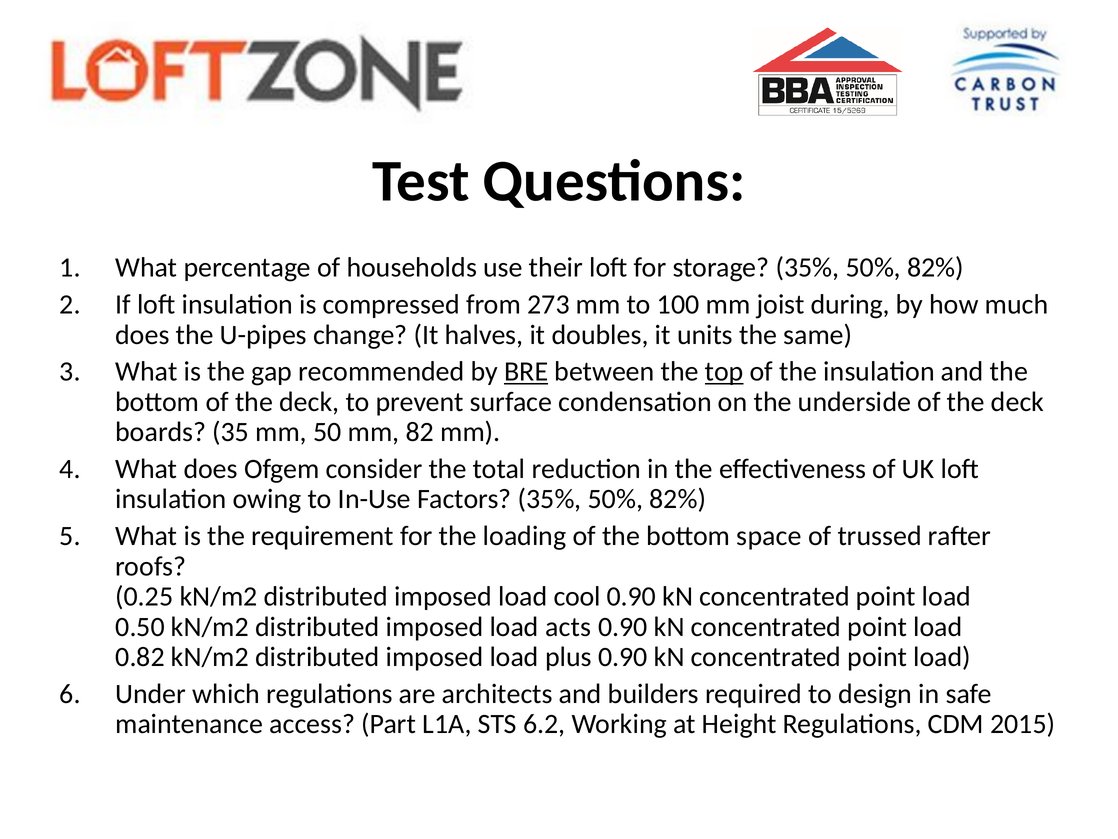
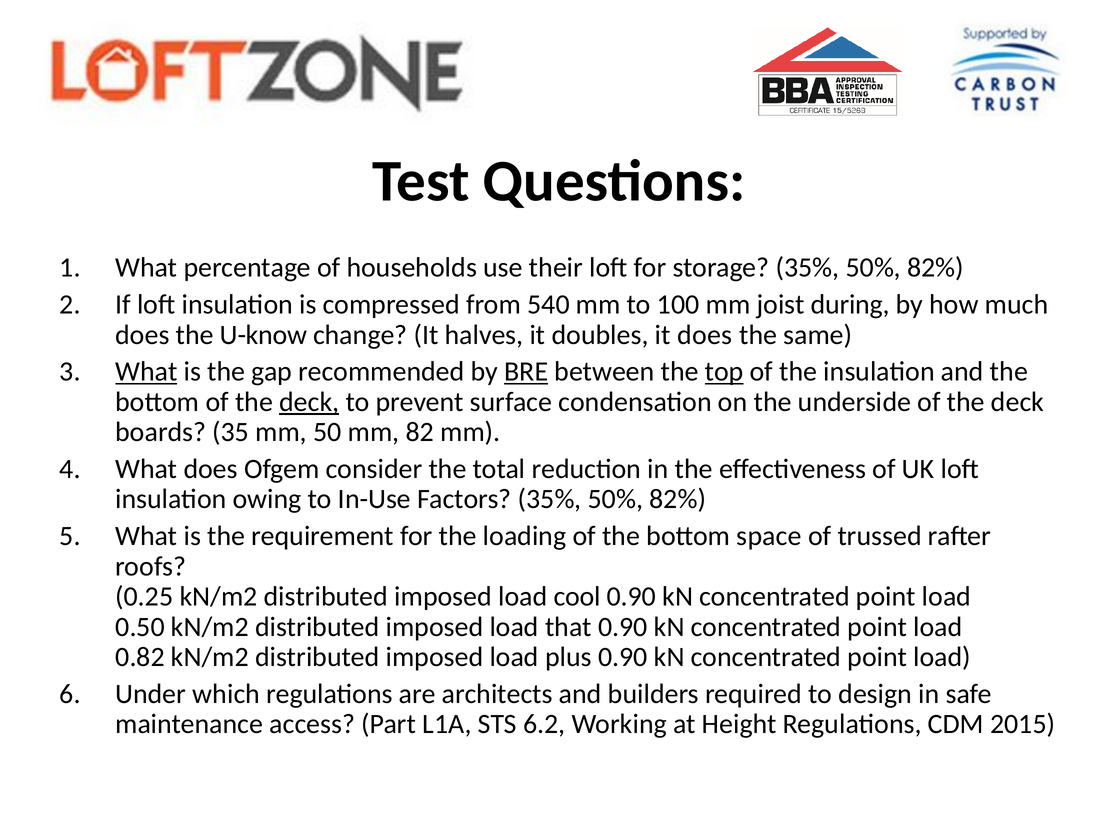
273: 273 -> 540
U-pipes: U-pipes -> U-know
it units: units -> does
What at (146, 371) underline: none -> present
deck at (309, 402) underline: none -> present
acts: acts -> that
